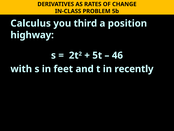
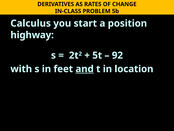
third: third -> start
46: 46 -> 92
and underline: none -> present
recently: recently -> location
